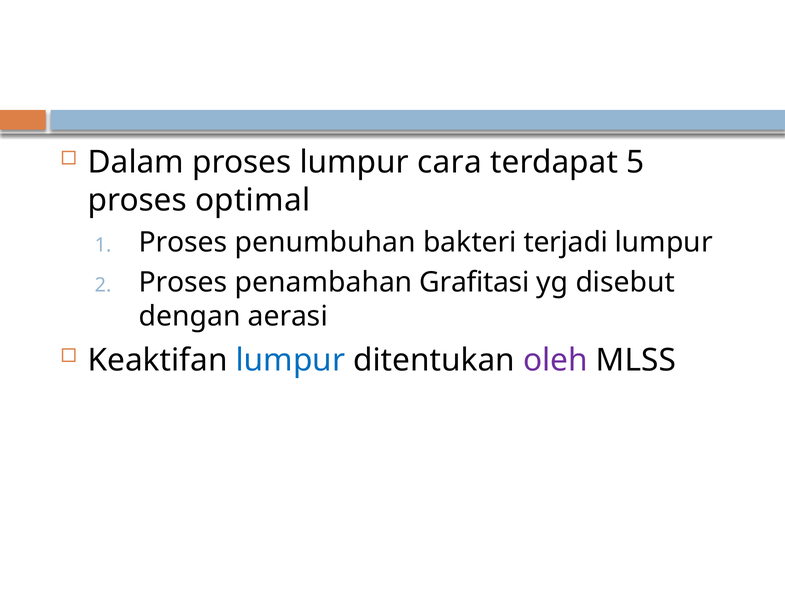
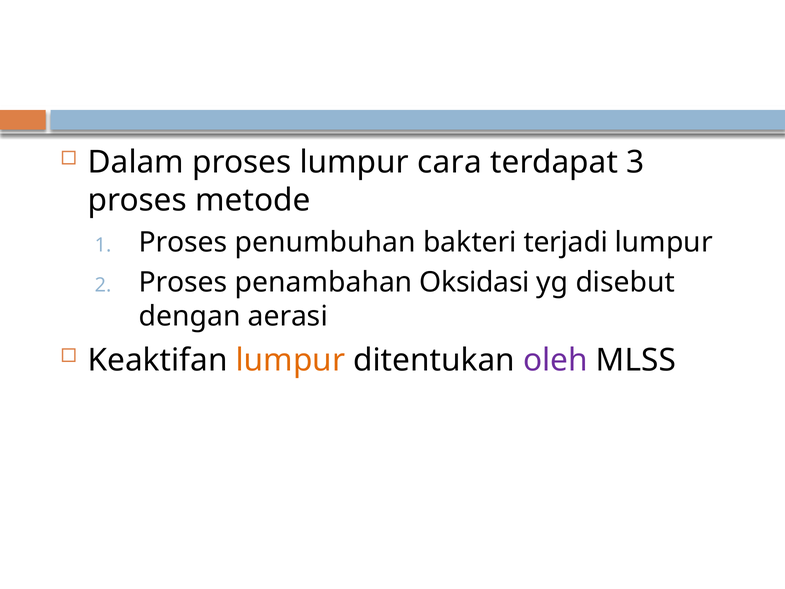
5: 5 -> 3
optimal: optimal -> metode
Grafitasi: Grafitasi -> Oksidasi
lumpur at (290, 360) colour: blue -> orange
